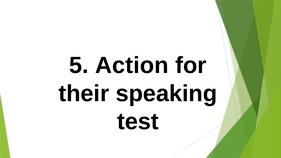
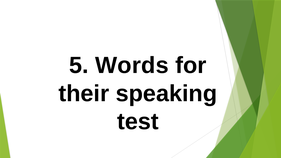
Action: Action -> Words
